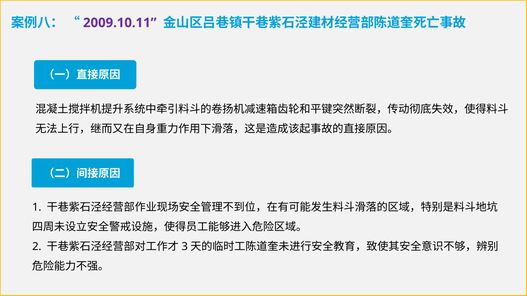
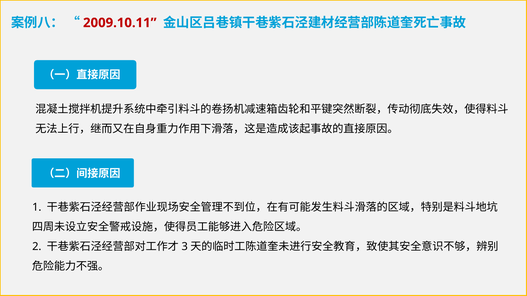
2009.10.11 colour: purple -> red
